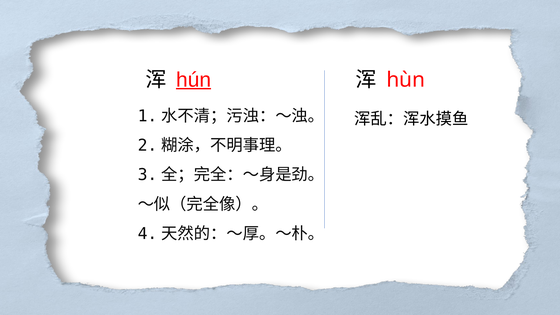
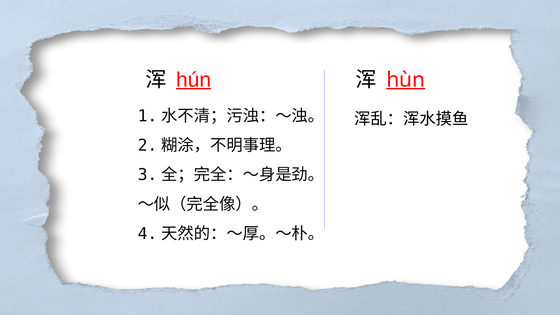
hùn underline: none -> present
